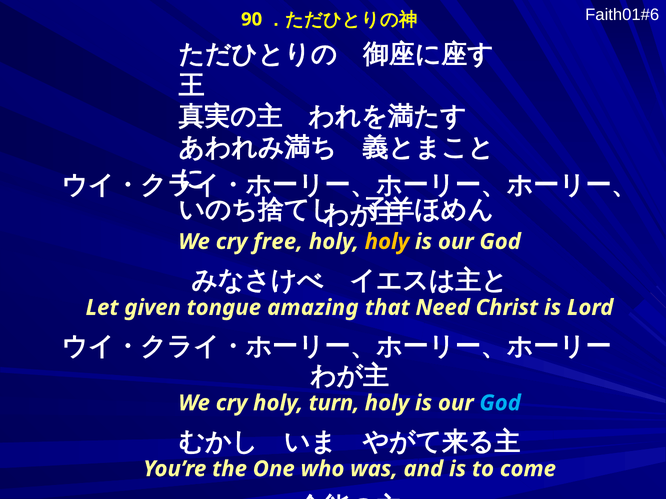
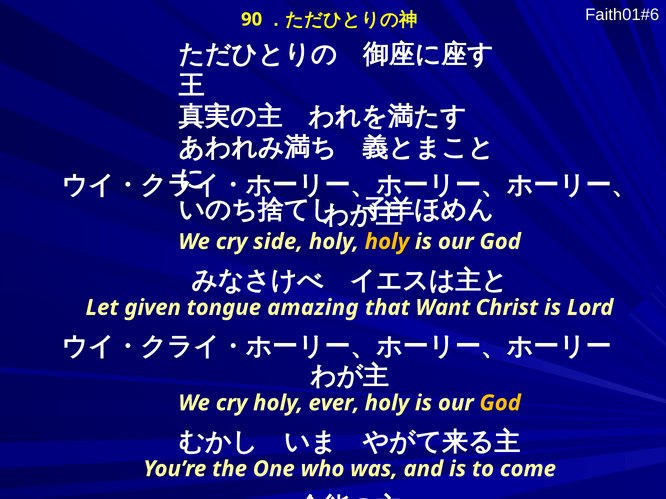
free: free -> side
Need: Need -> Want
turn: turn -> ever
God at (500, 403) colour: light blue -> yellow
